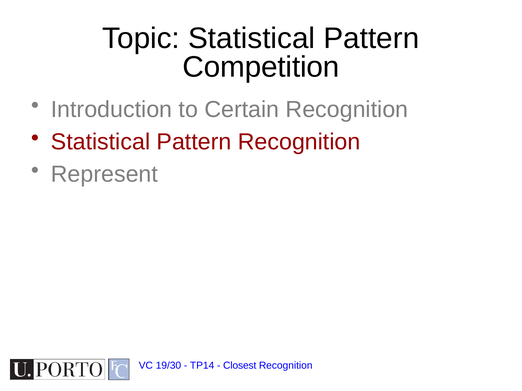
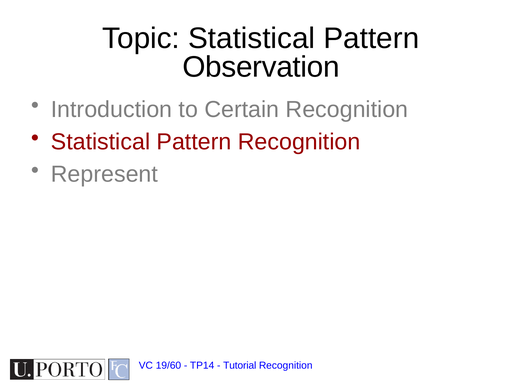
Competition: Competition -> Observation
19/30: 19/30 -> 19/60
Closest: Closest -> Tutorial
